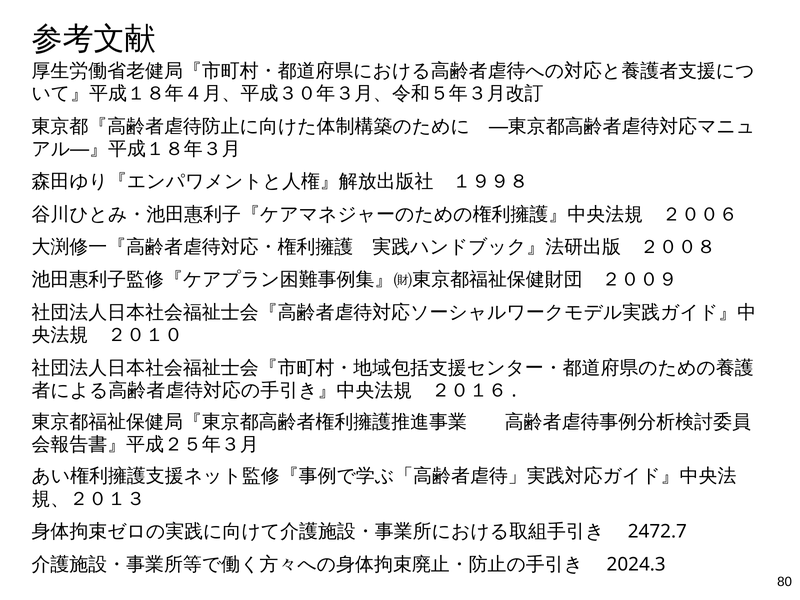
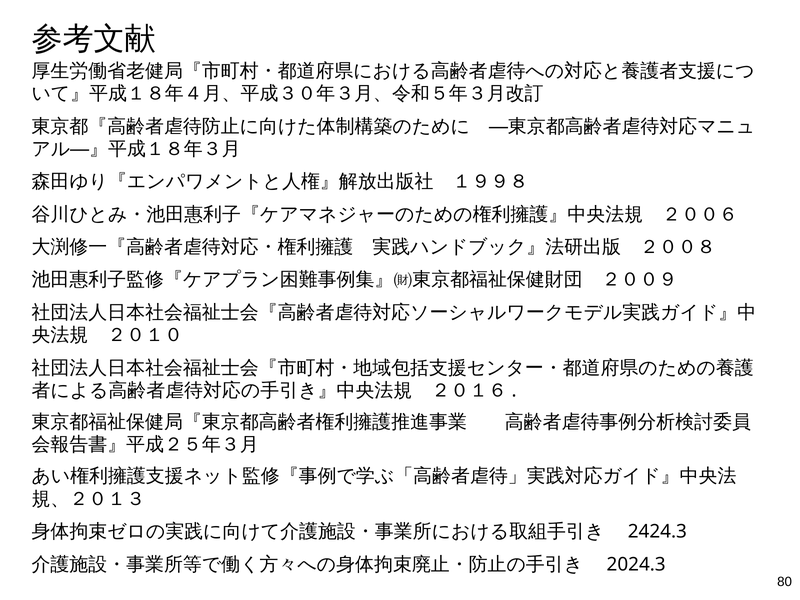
2472.7: 2472.7 -> 2424.3
